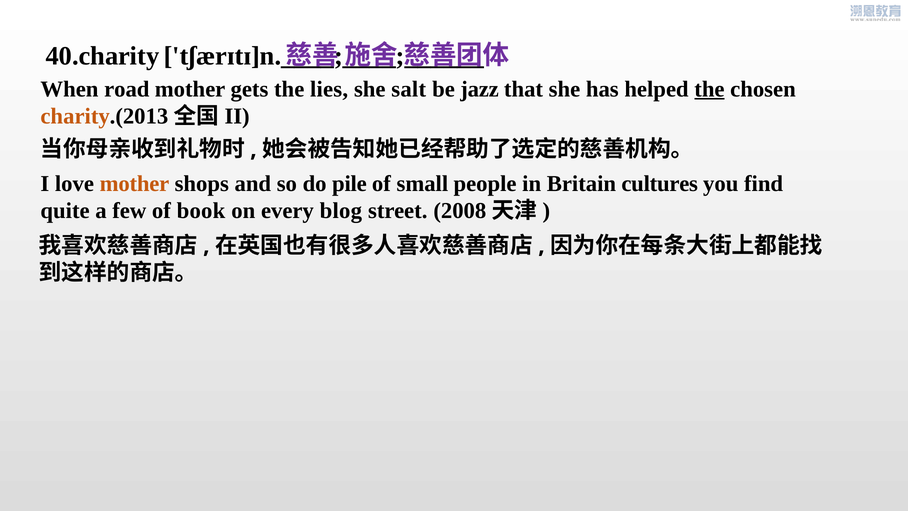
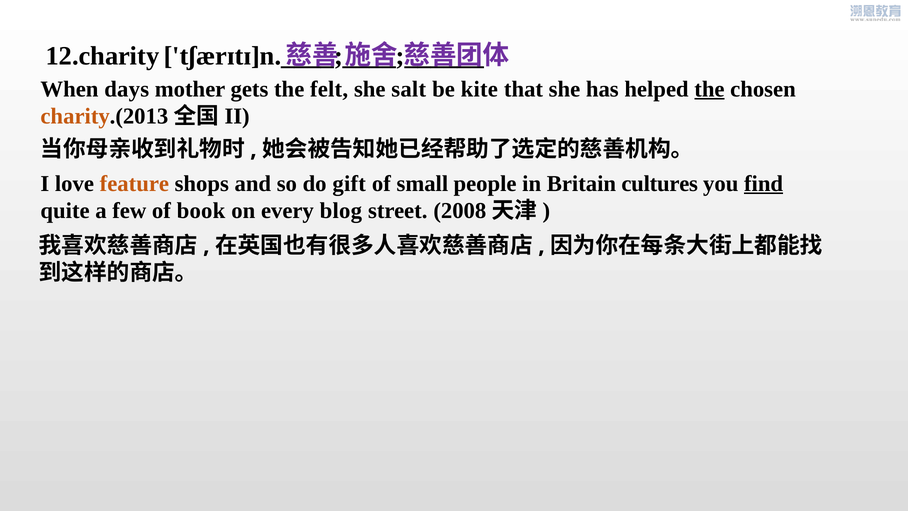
40.charity: 40.charity -> 12.charity
road: road -> days
lies: lies -> felt
jazz: jazz -> kite
love mother: mother -> feature
pile: pile -> gift
find underline: none -> present
